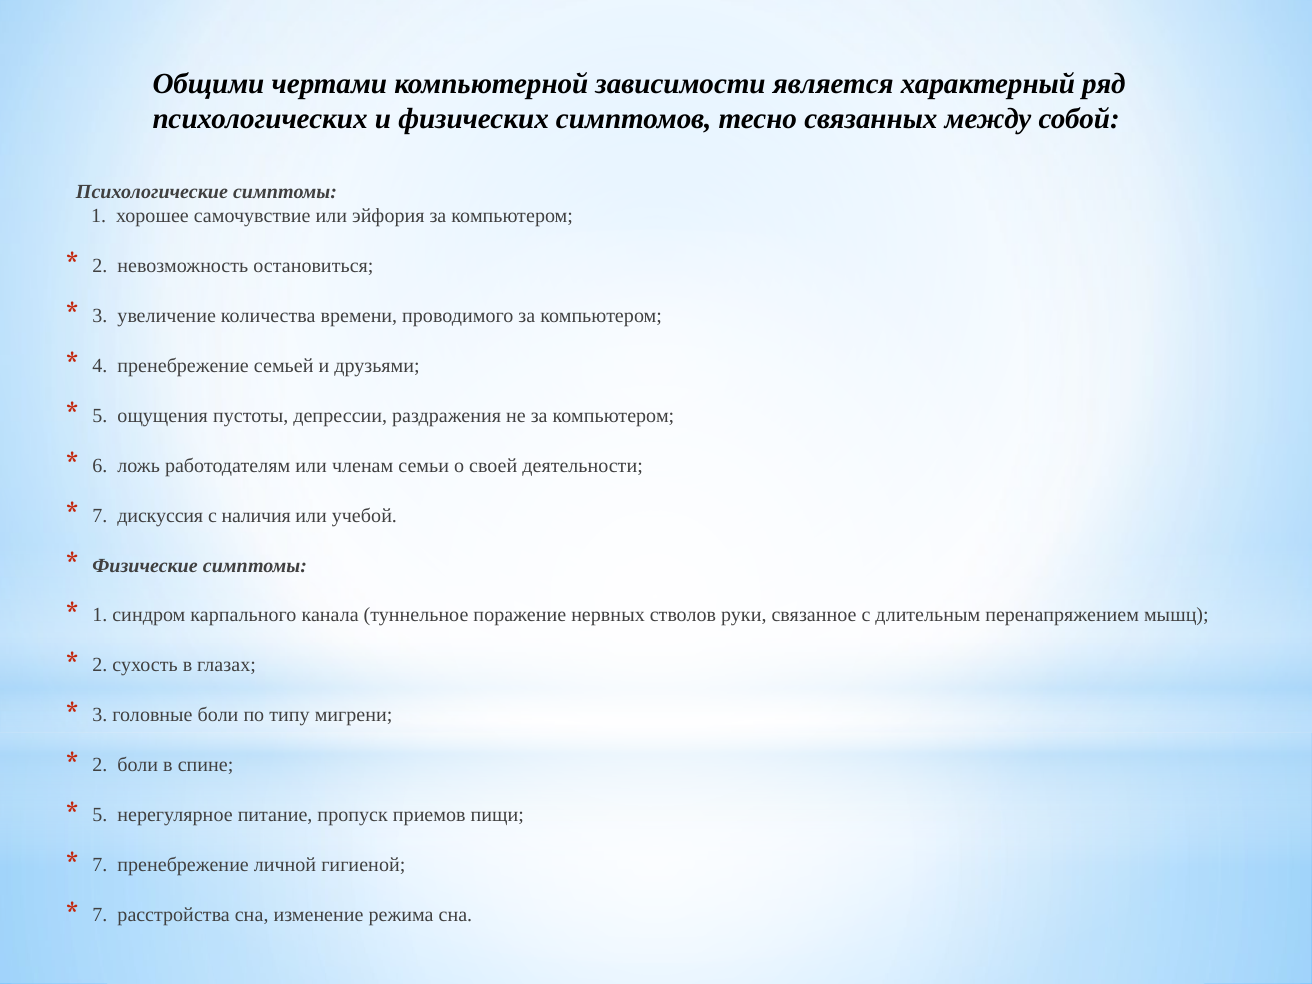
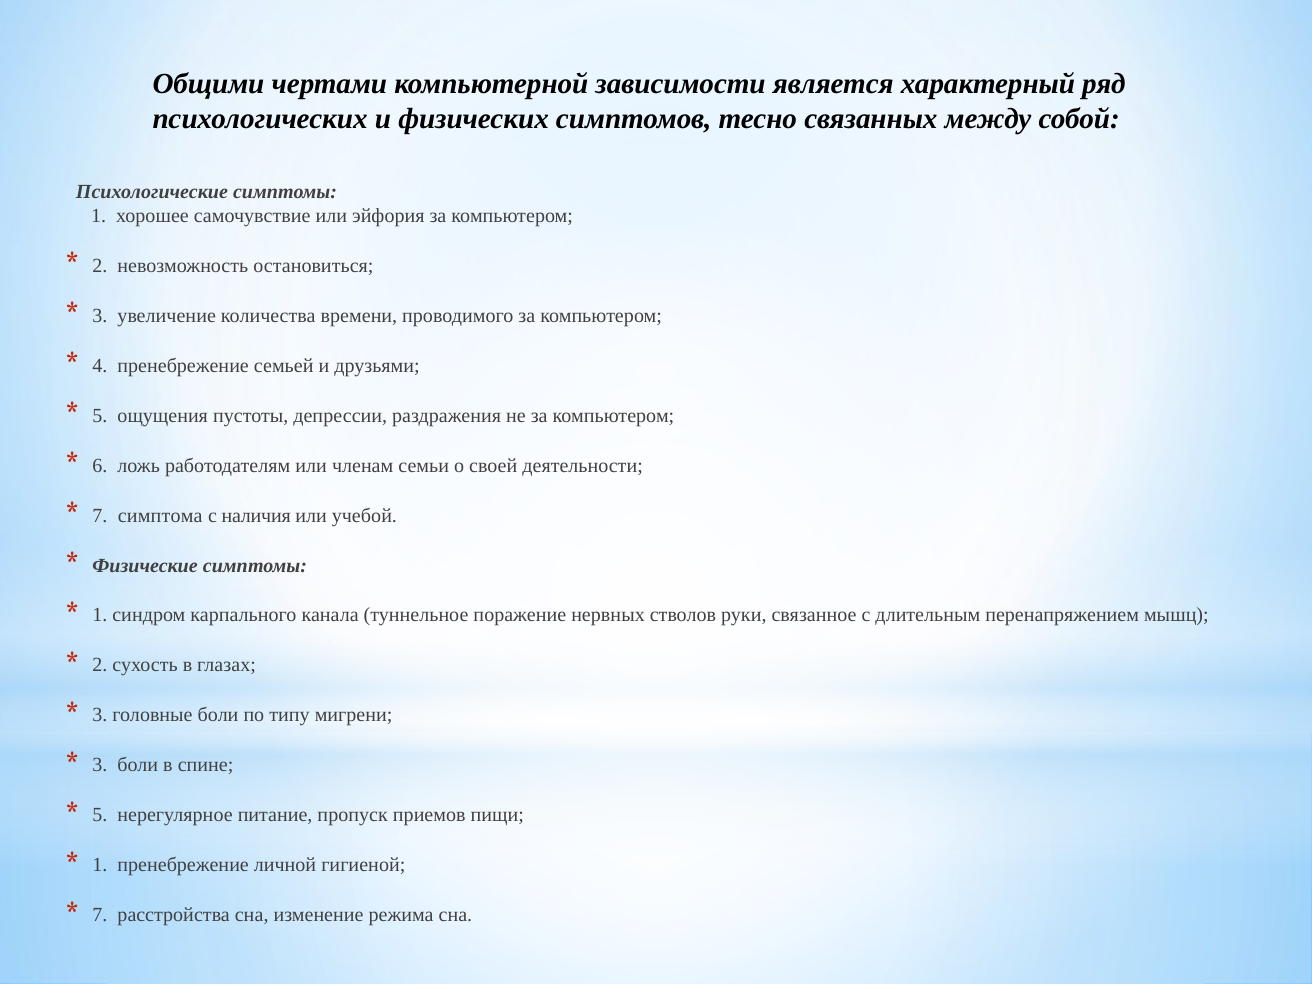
дискуссия: дискуссия -> симптома
2 at (100, 765): 2 -> 3
7 at (100, 865): 7 -> 1
